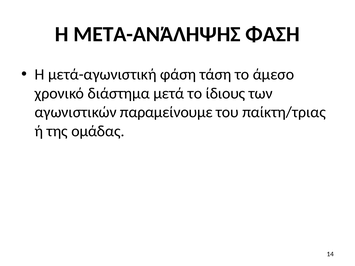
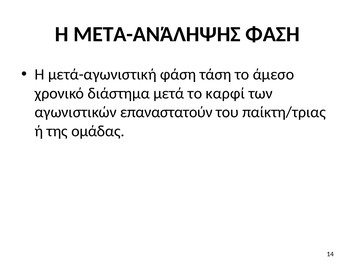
ίδιους: ίδιους -> καρφί
παραμείνουμε: παραμείνουμε -> επαναστατούν
